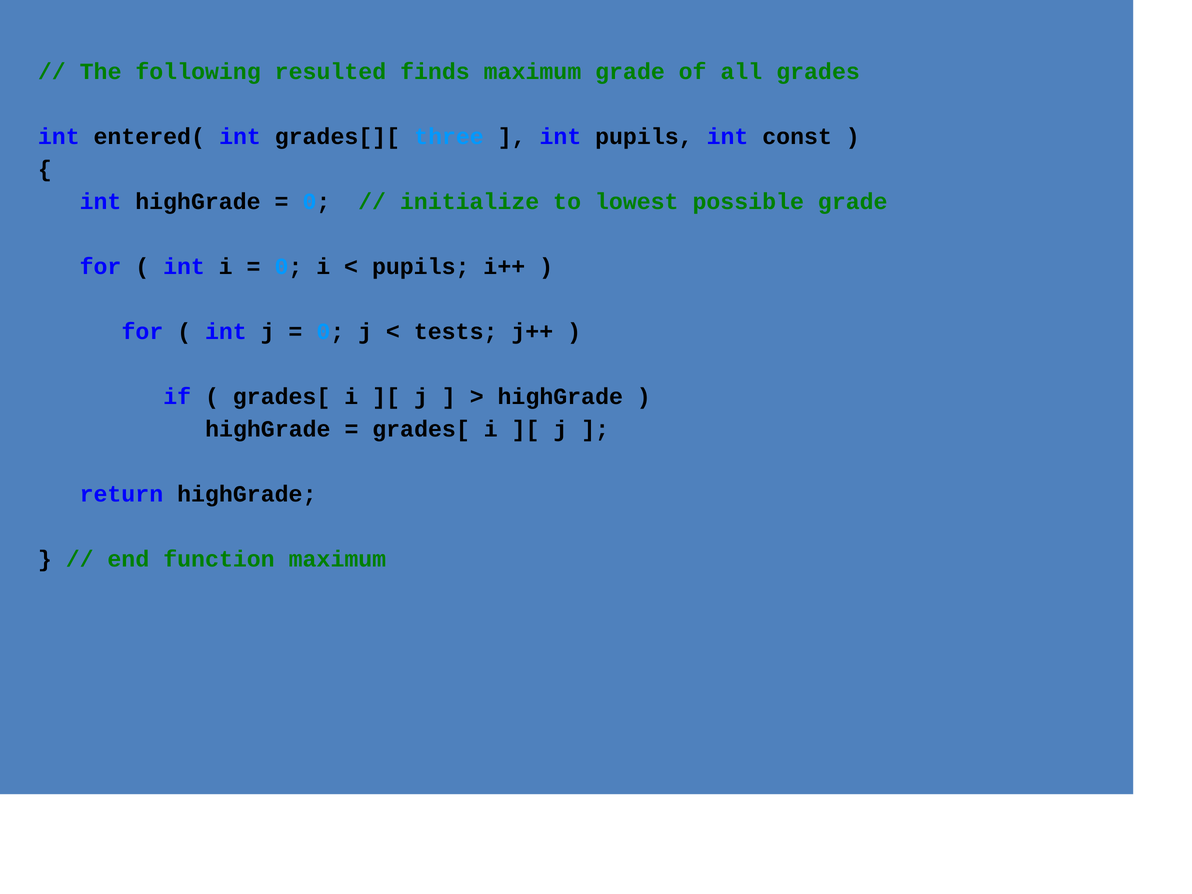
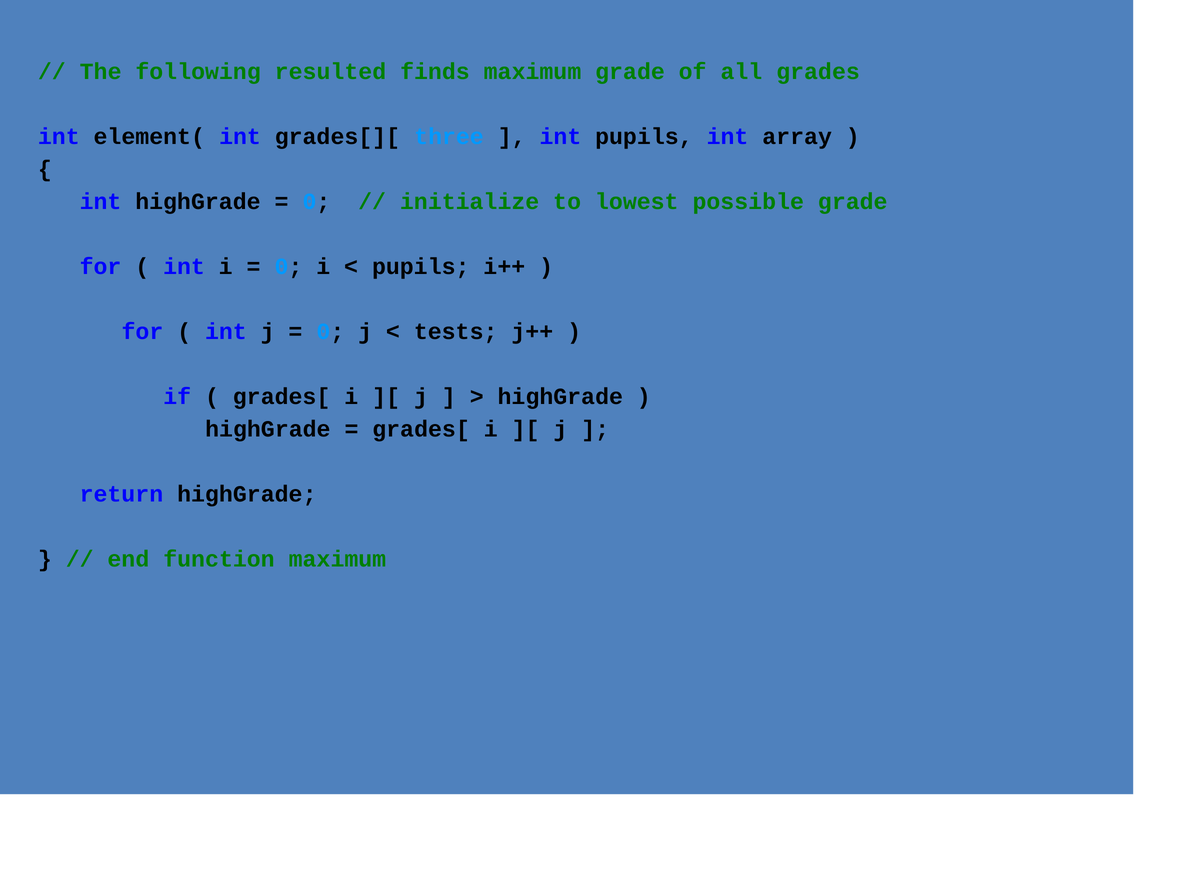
entered(: entered( -> element(
const: const -> array
